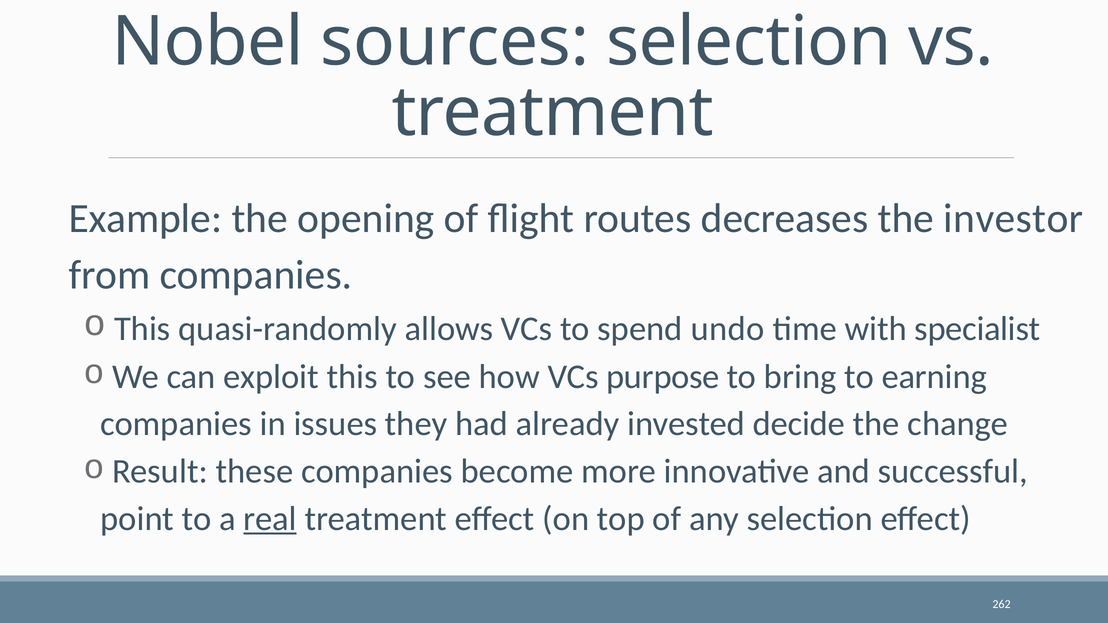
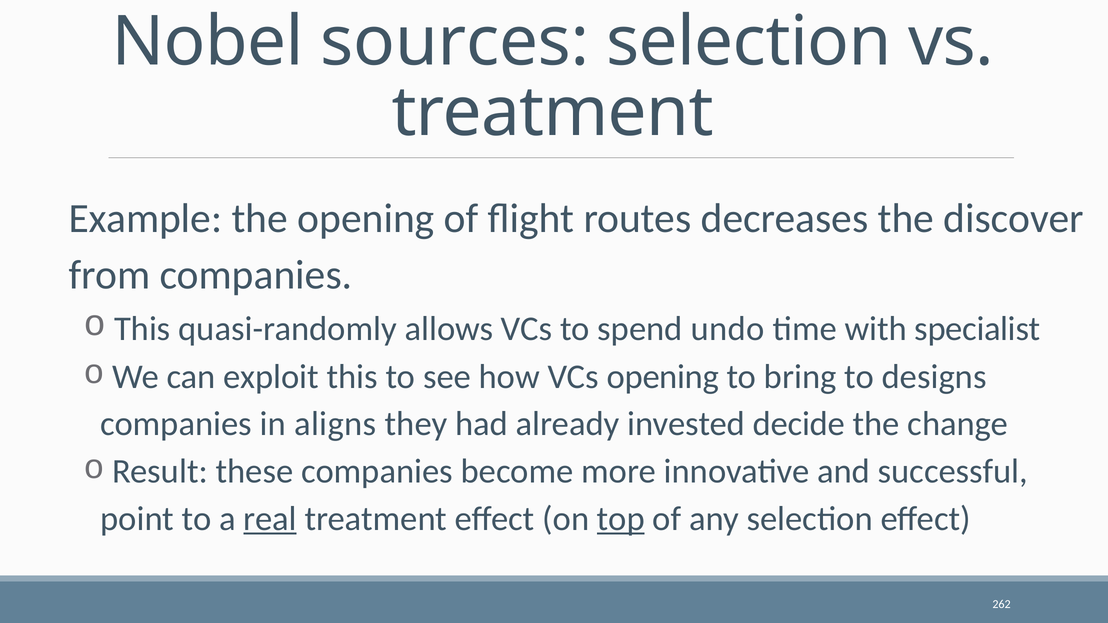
investor: investor -> discover
VCs purpose: purpose -> opening
earning: earning -> designs
issues: issues -> aligns
top underline: none -> present
